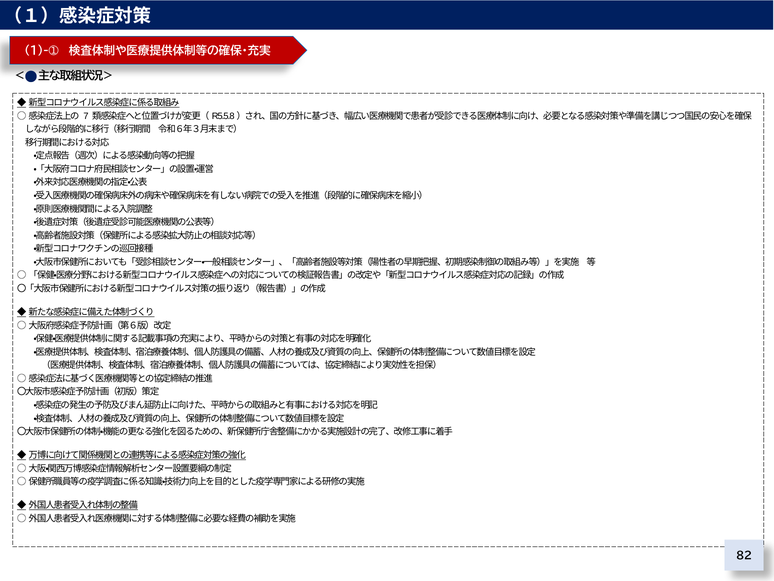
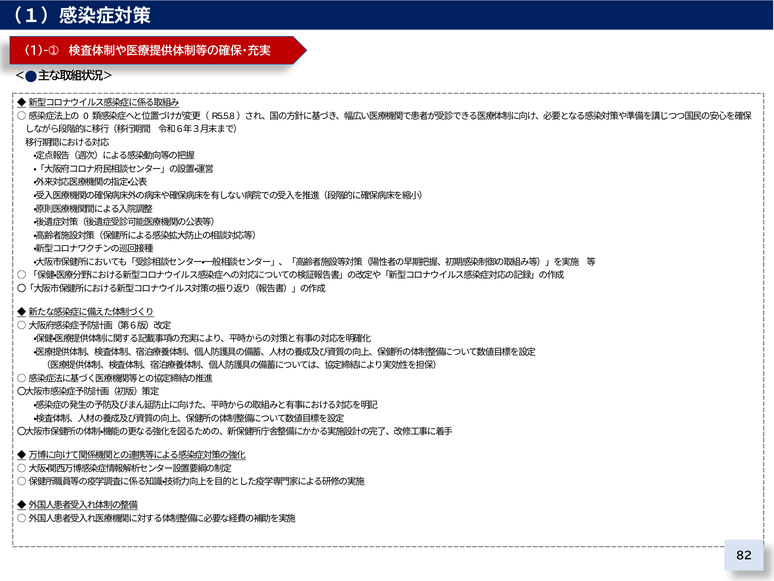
7: 7 -> 0
